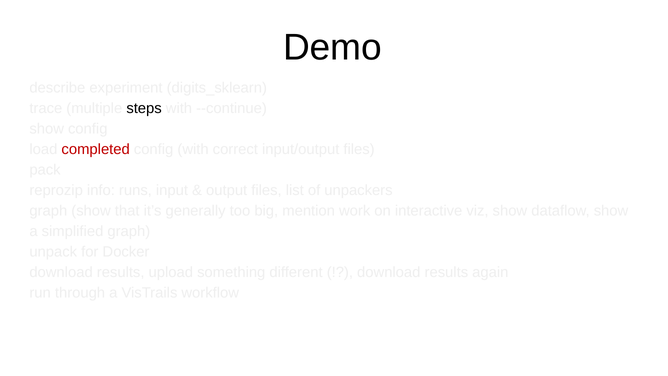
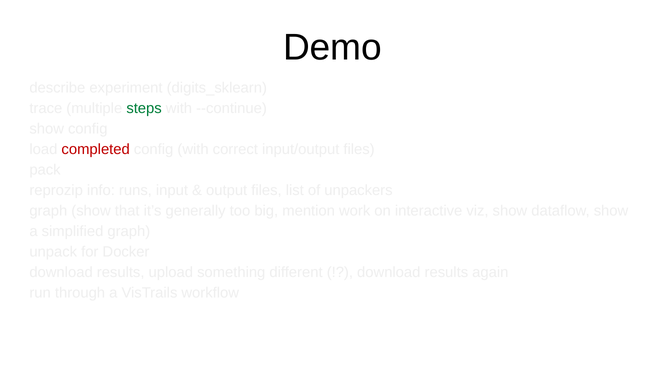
steps colour: black -> green
